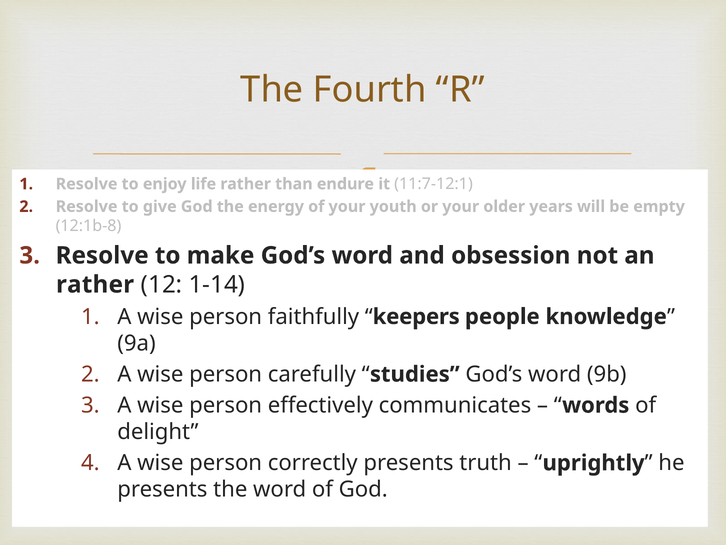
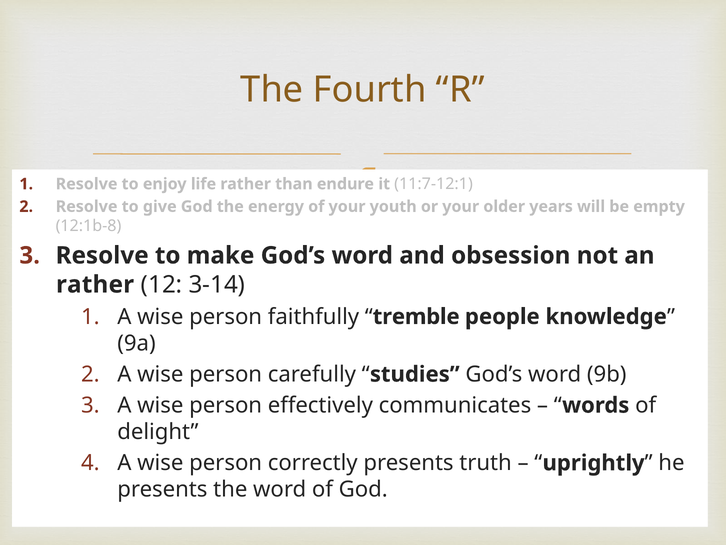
1-14: 1-14 -> 3-14
keepers: keepers -> tremble
